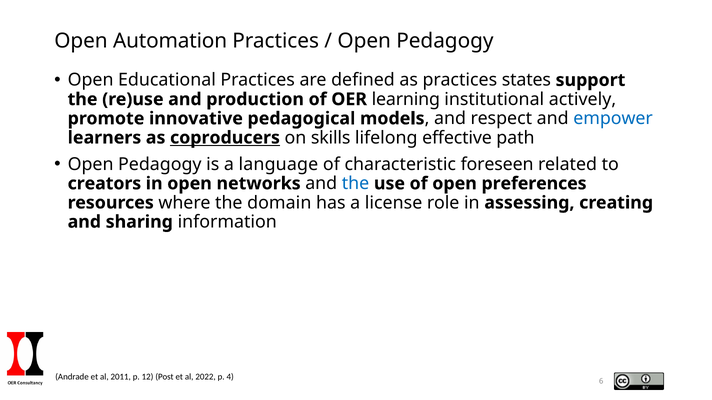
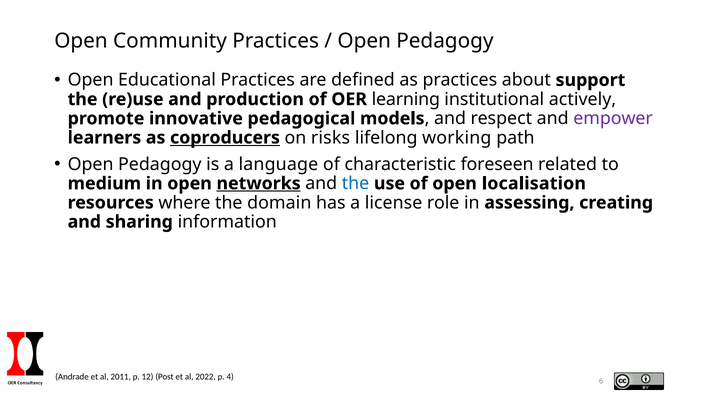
Automation: Automation -> Community
states: states -> about
empower colour: blue -> purple
skills: skills -> risks
effective: effective -> working
creators: creators -> medium
networks underline: none -> present
preferences: preferences -> localisation
